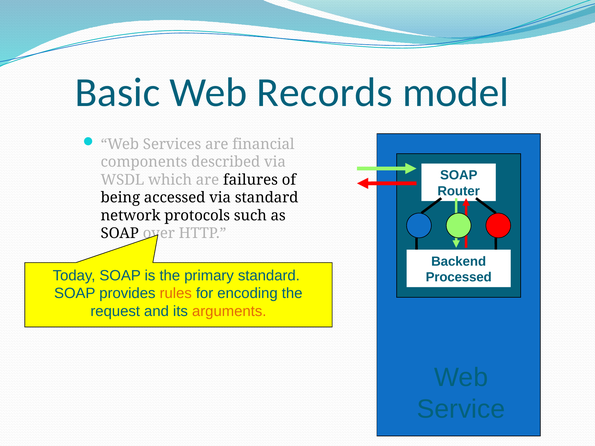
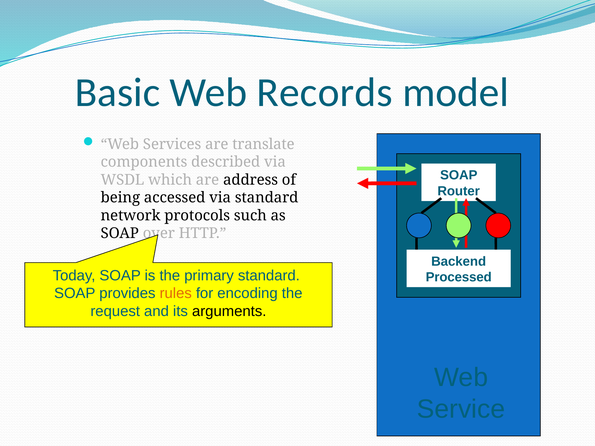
financial: financial -> translate
failures: failures -> address
arguments colour: orange -> black
